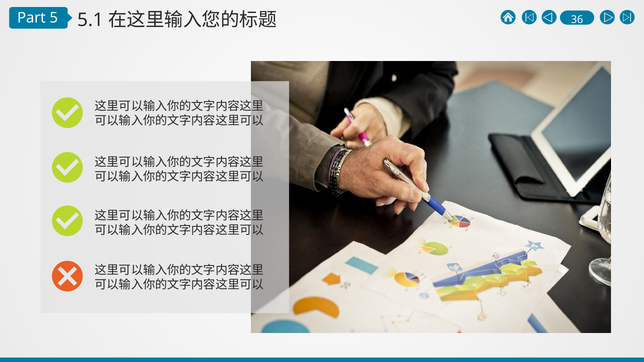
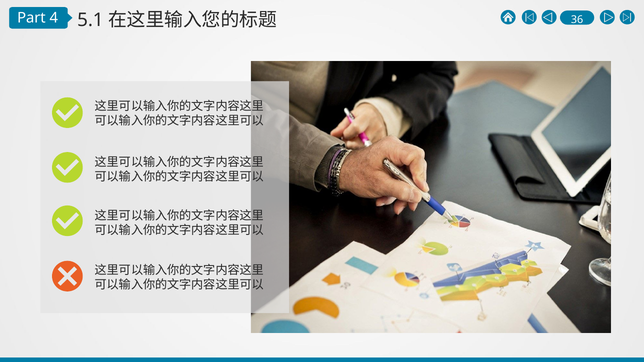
5: 5 -> 4
